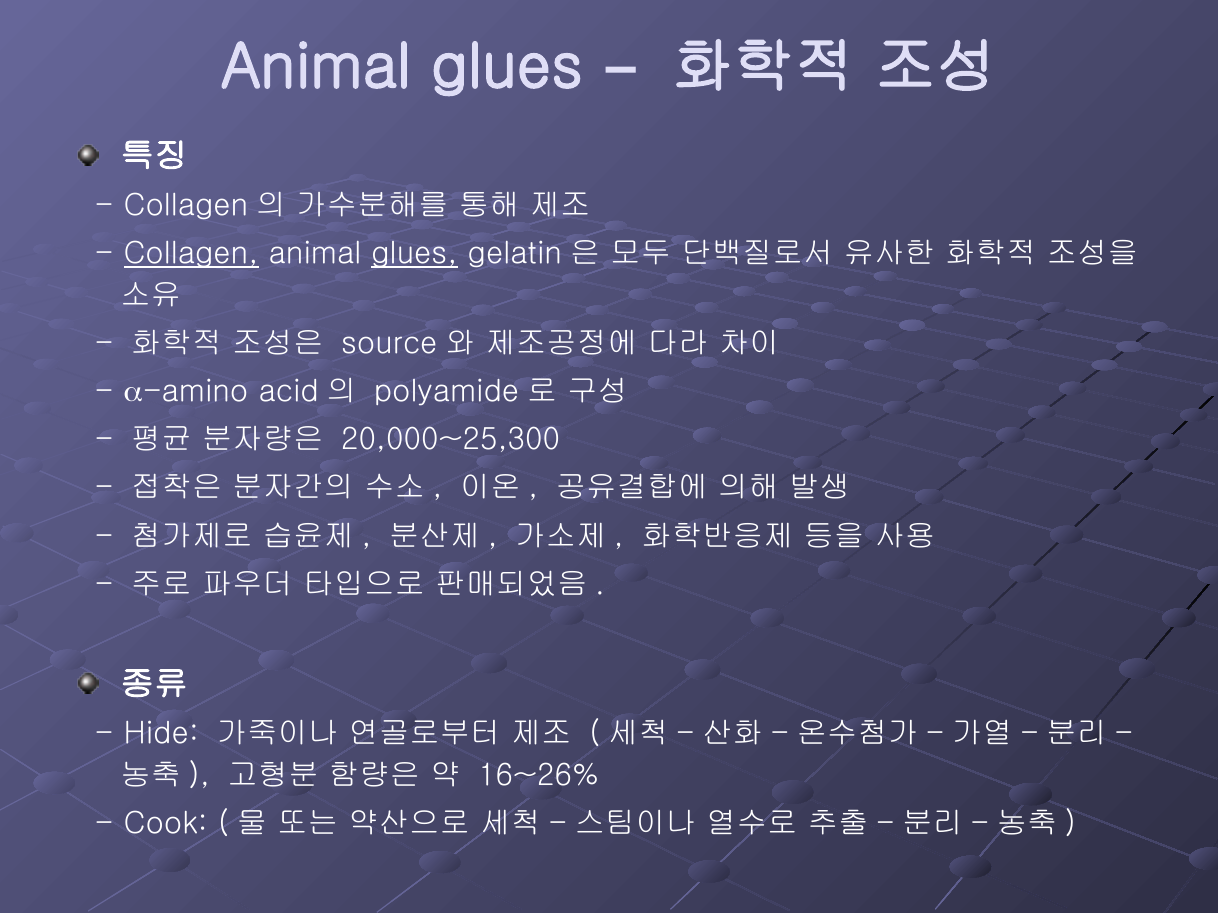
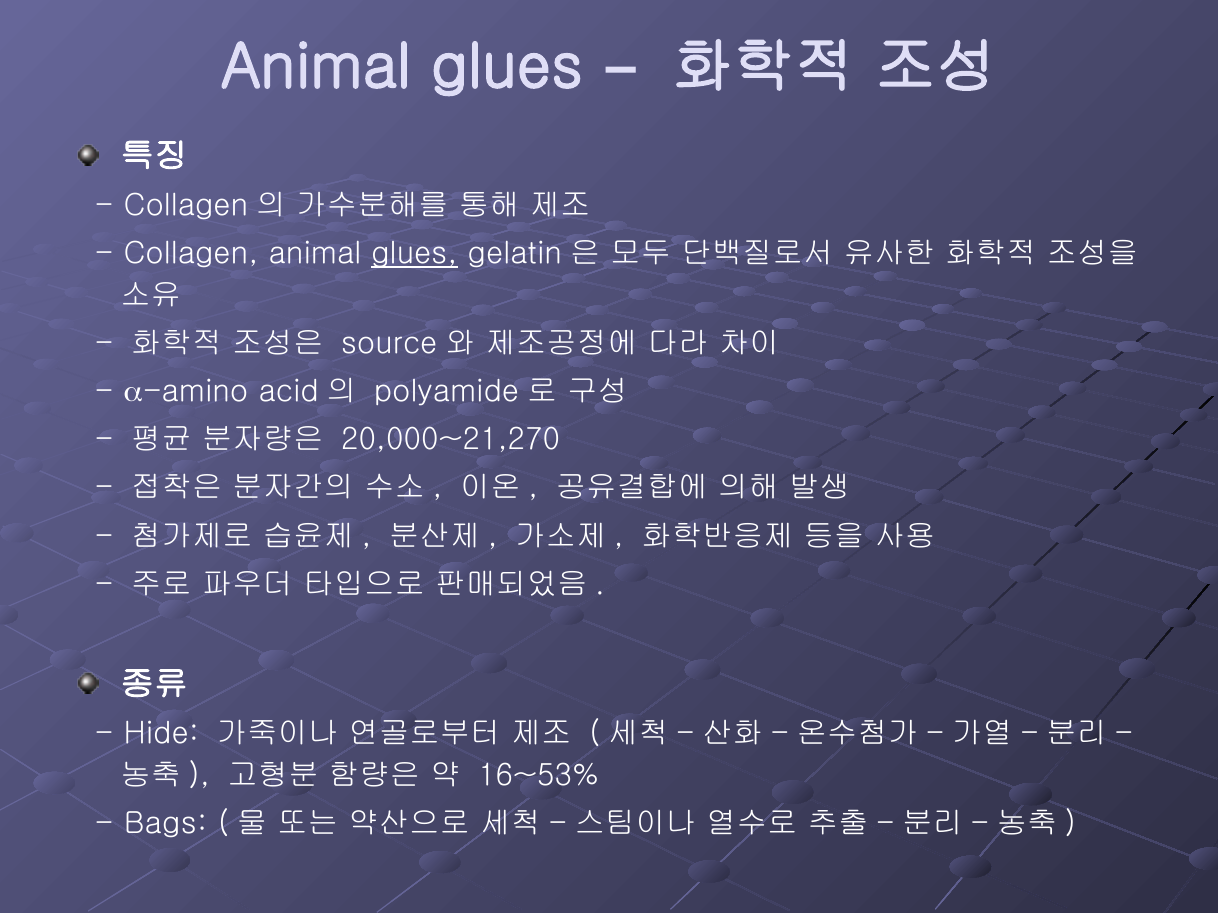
Collagen underline: present -> none
20,000~25,300: 20,000~25,300 -> 20,000~21,270
16~26%: 16~26% -> 16~53%
Cook: Cook -> Bags
